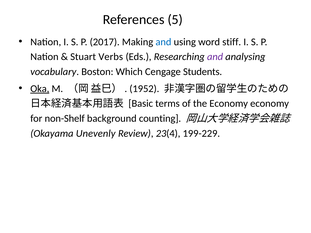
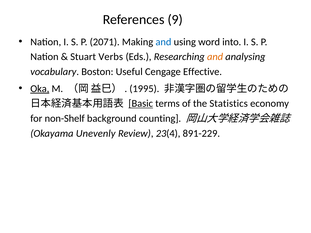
5: 5 -> 9
2017: 2017 -> 2071
stiff: stiff -> into
and at (215, 57) colour: purple -> orange
Which: Which -> Useful
Students: Students -> Effective
1952: 1952 -> 1995
Basic underline: none -> present
the Economy: Economy -> Statistics
199-229: 199-229 -> 891-229
